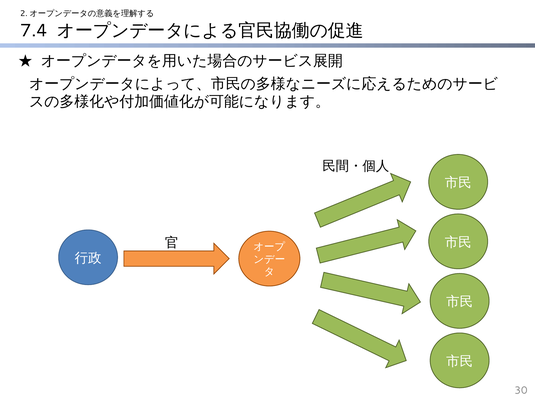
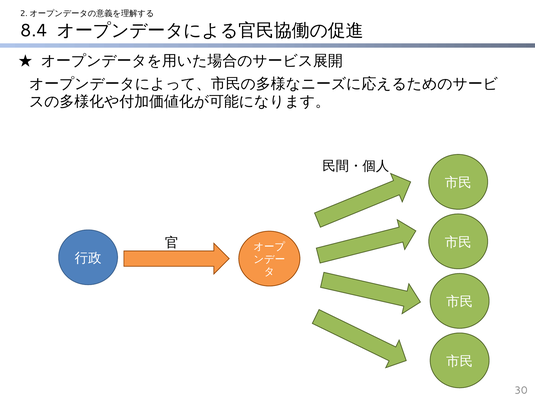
7.4: 7.4 -> 8.4
